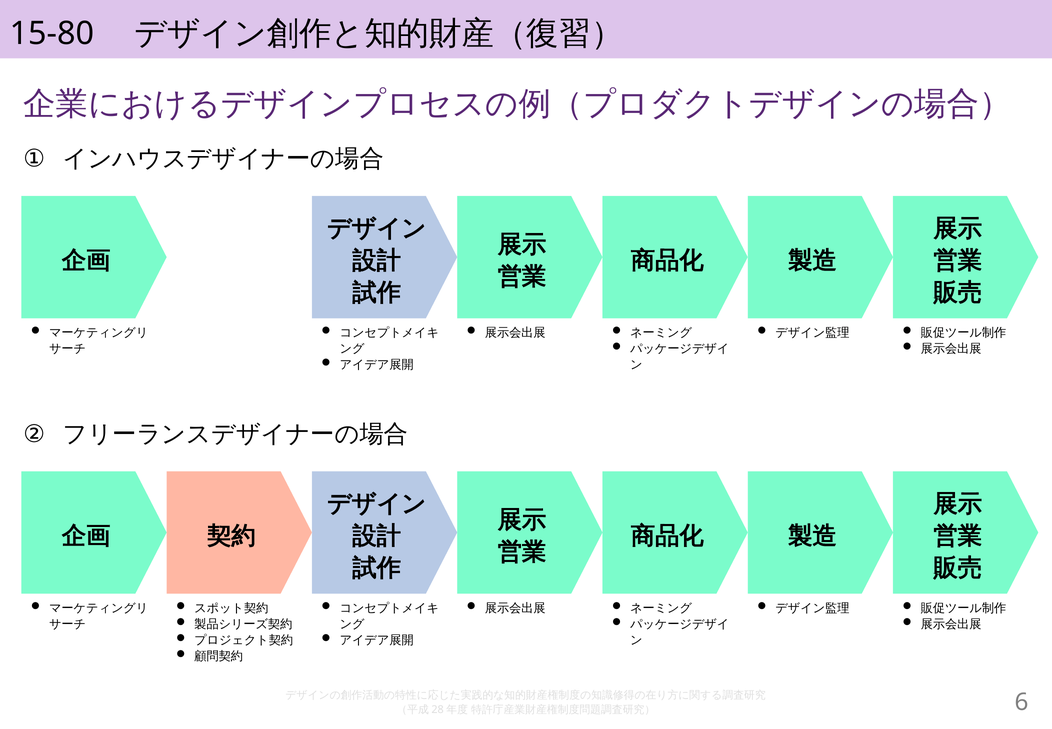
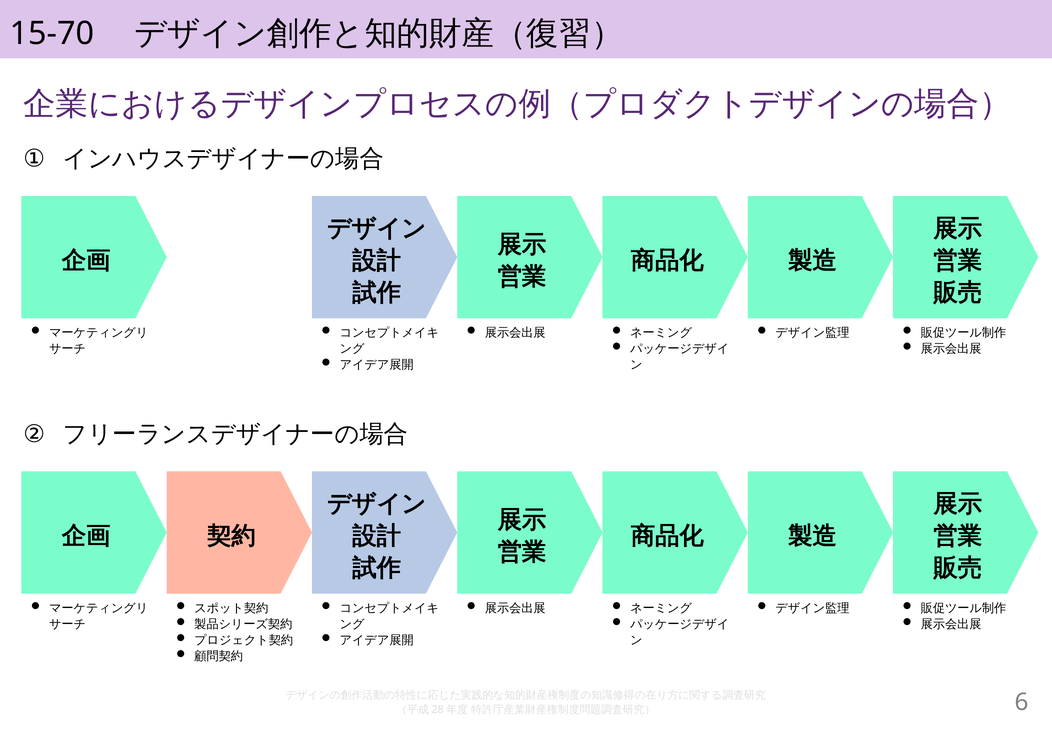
15-80: 15-80 -> 15-70
